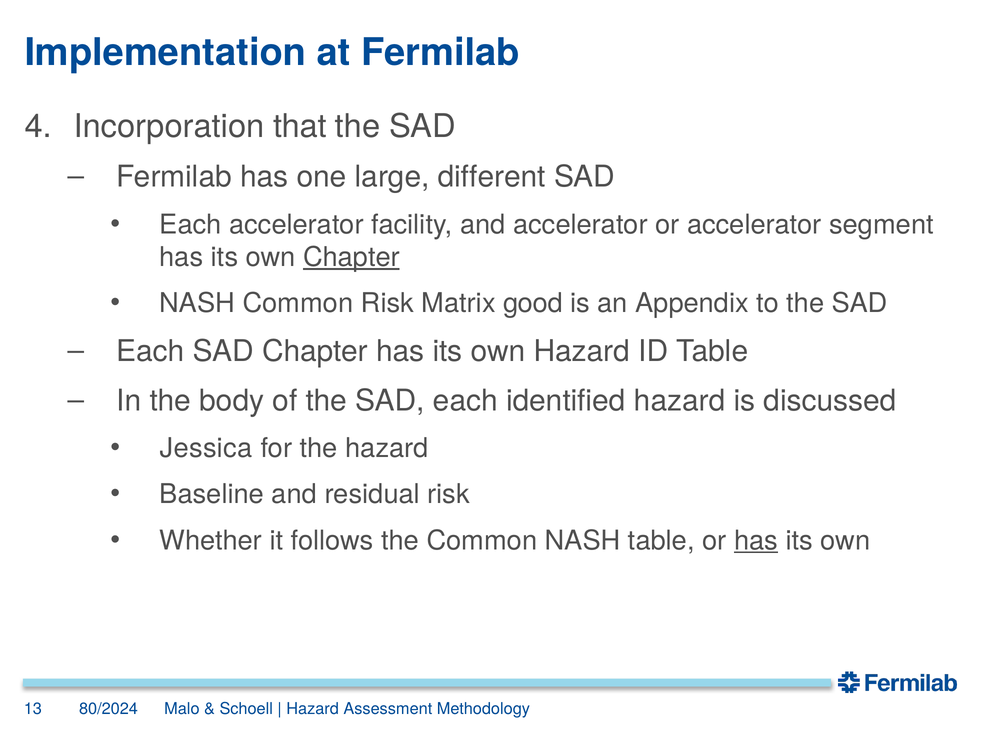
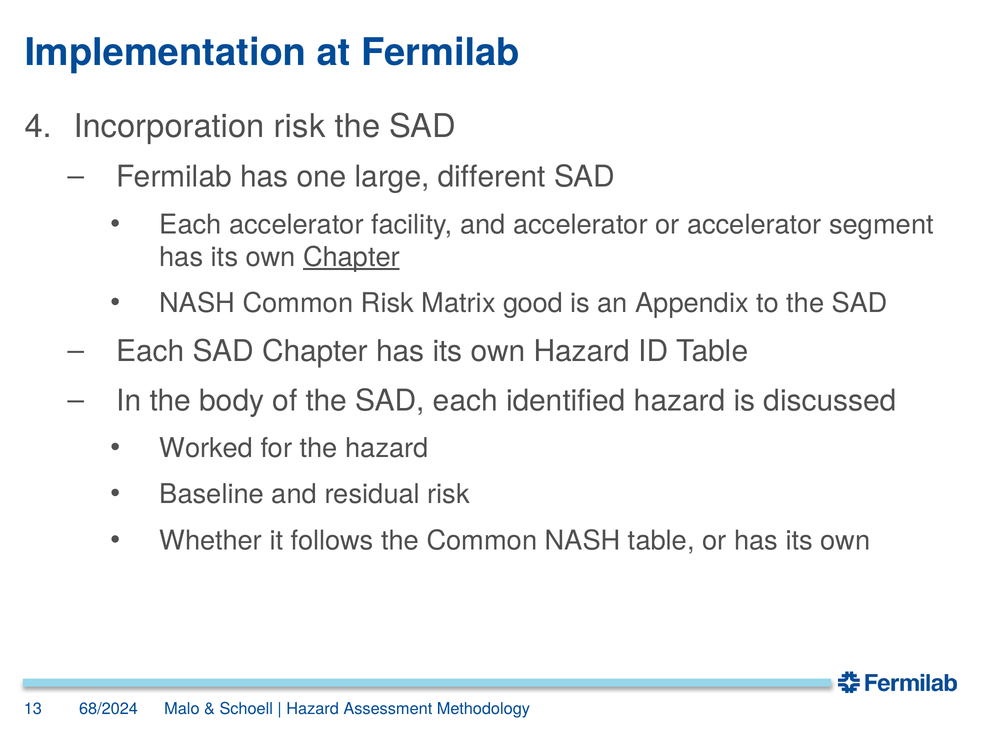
Incorporation that: that -> risk
Jessica: Jessica -> Worked
has at (756, 540) underline: present -> none
80/2024: 80/2024 -> 68/2024
